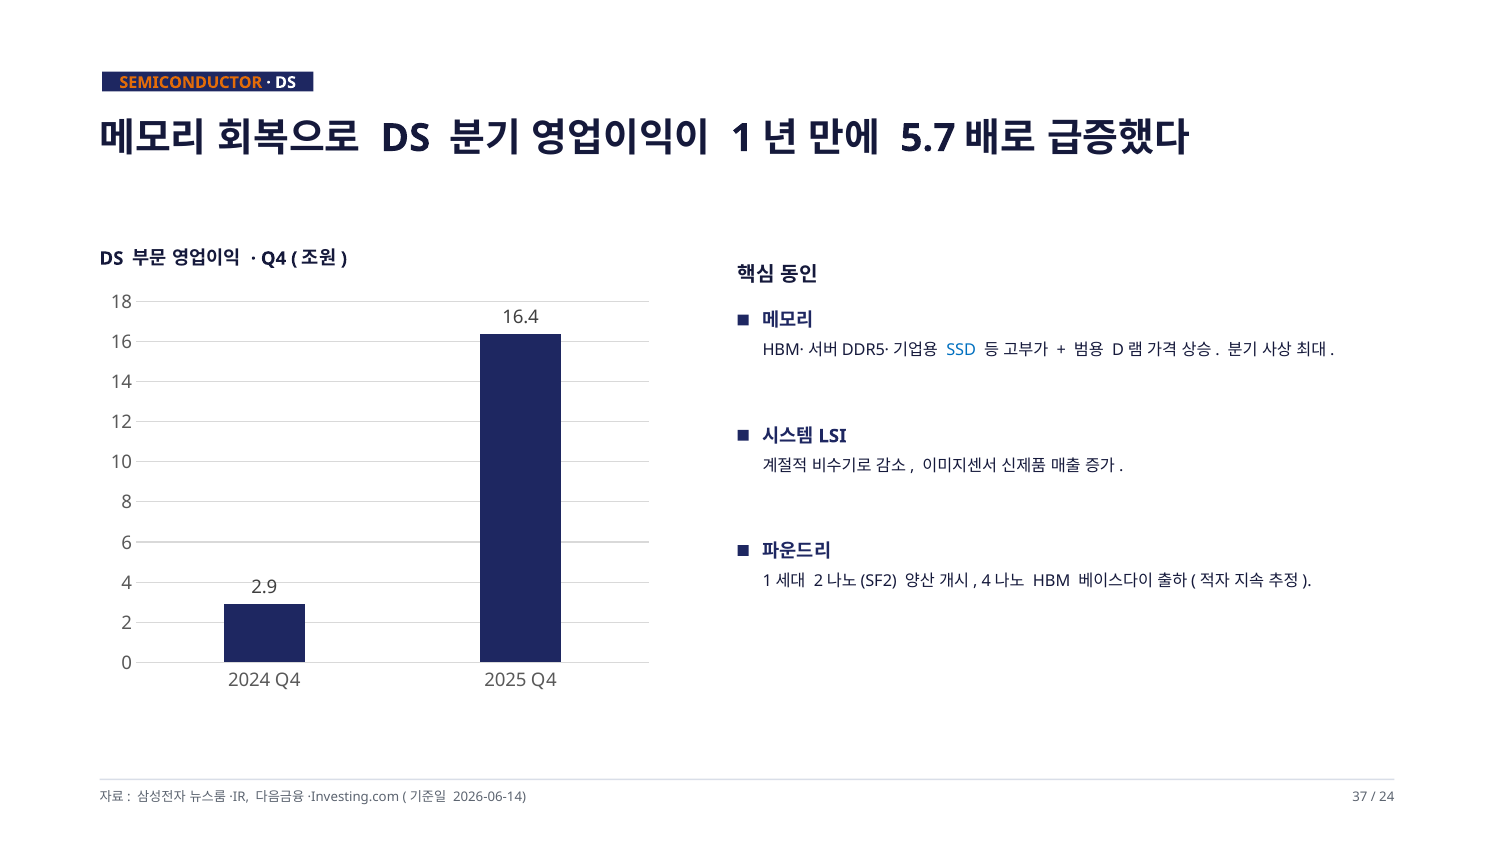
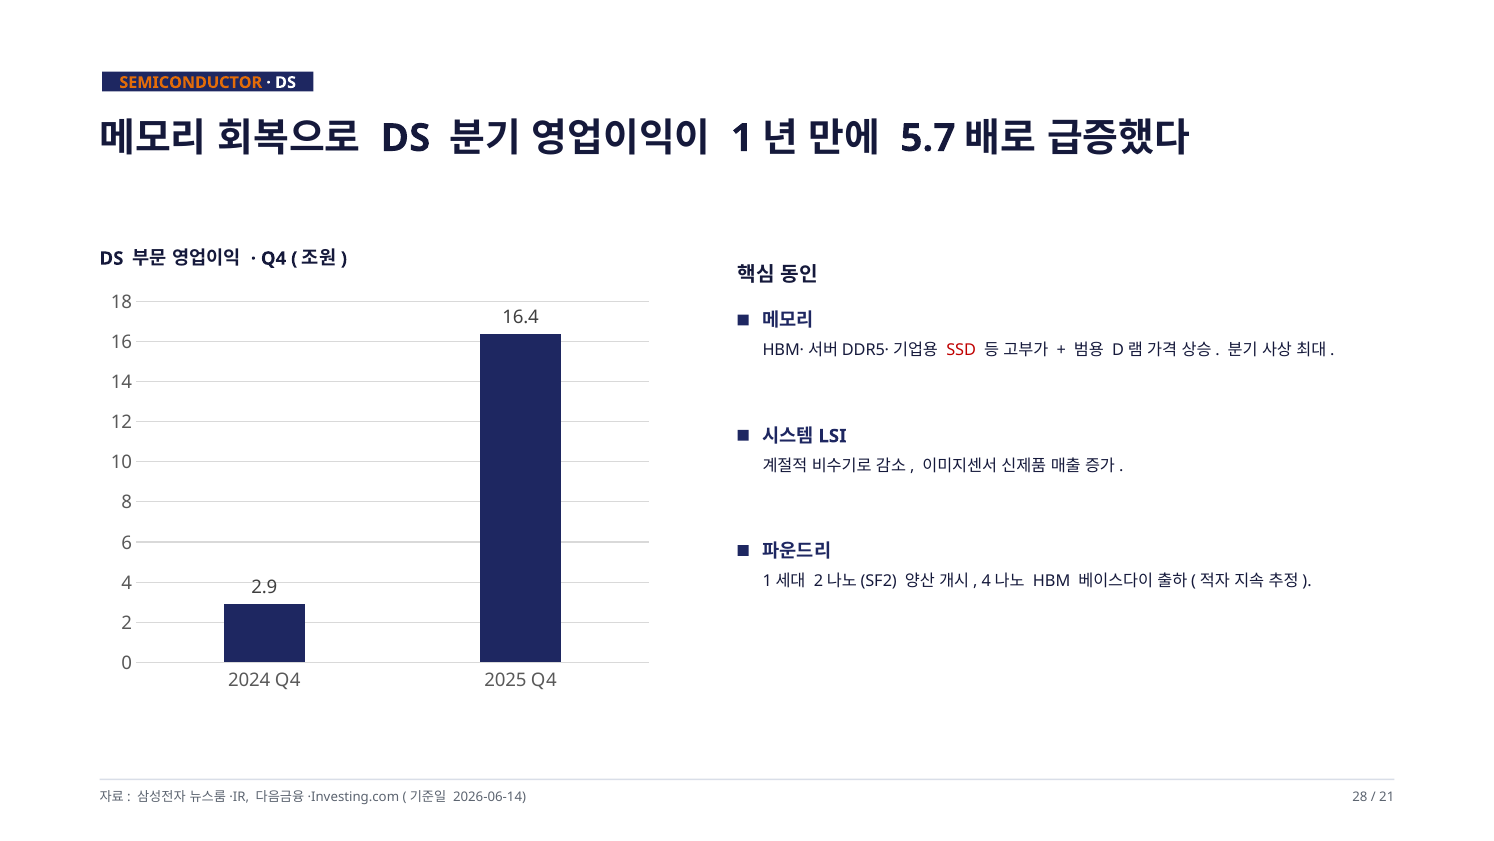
SSD colour: blue -> red
37: 37 -> 28
24: 24 -> 21
